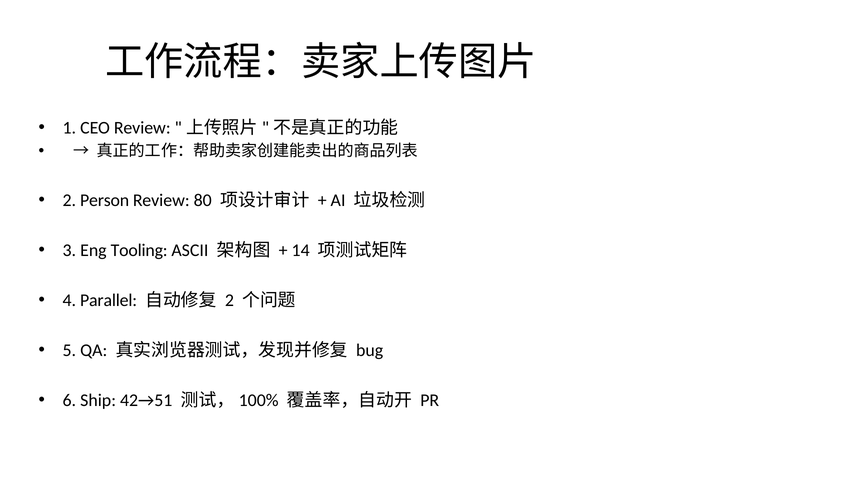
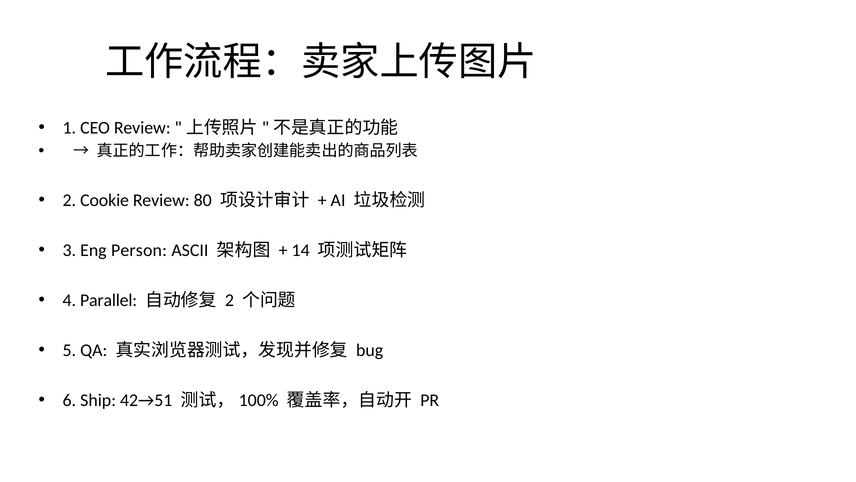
Person: Person -> Cookie
Tooling: Tooling -> Person
